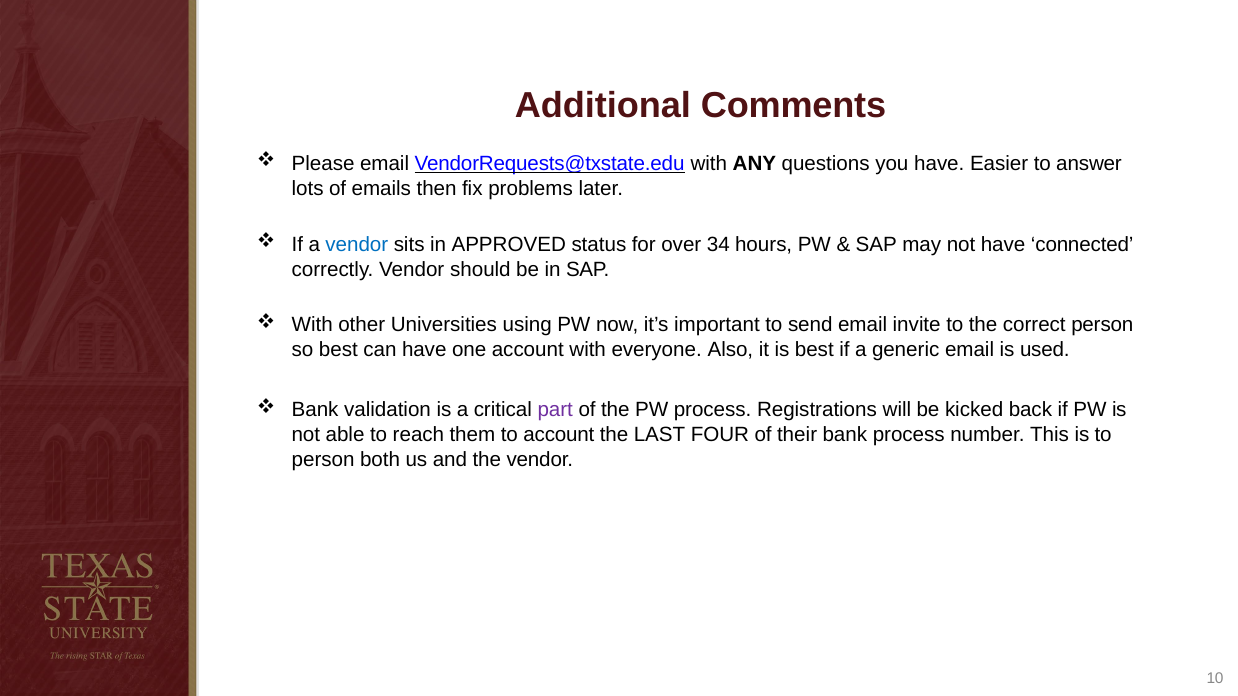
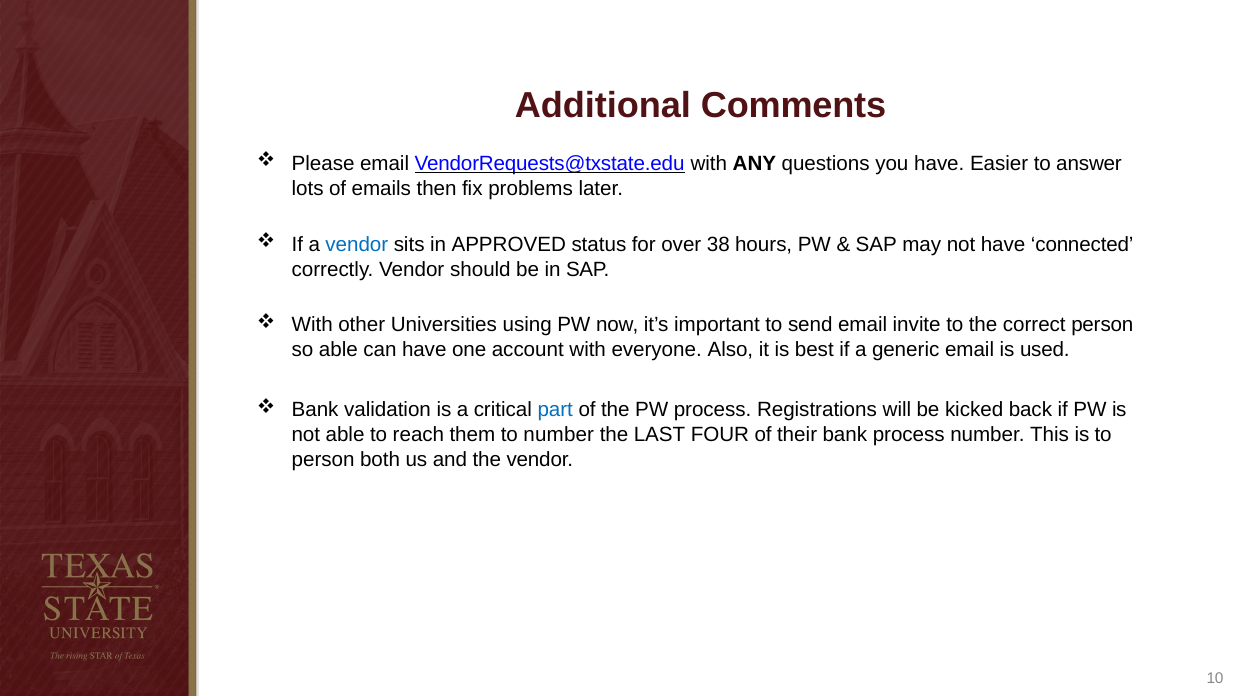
34: 34 -> 38
so best: best -> able
part colour: purple -> blue
to account: account -> number
